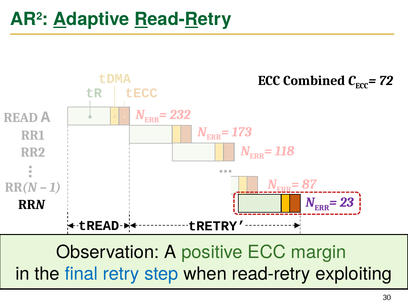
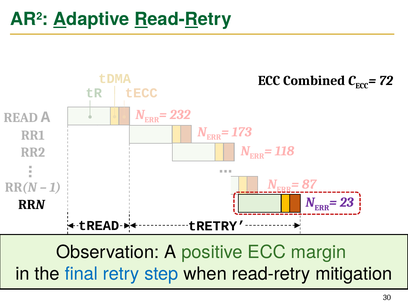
exploiting: exploiting -> mitigation
